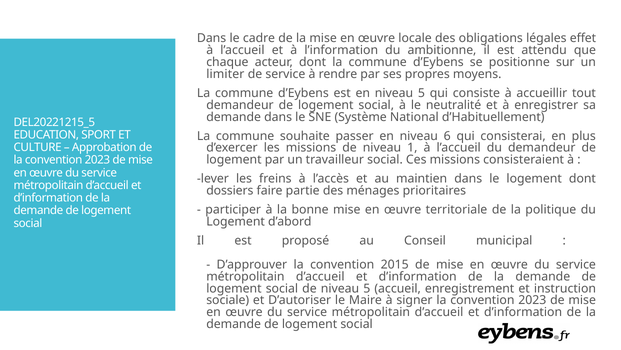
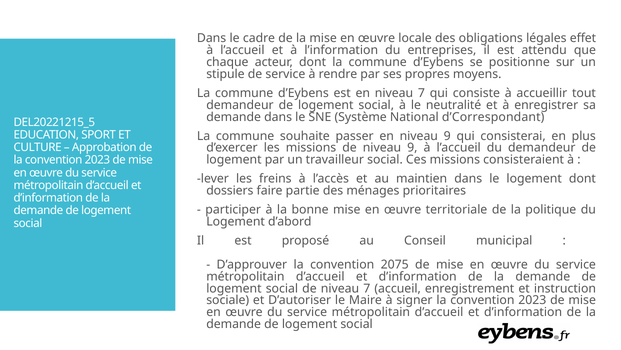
ambitionne: ambitionne -> entreprises
limiter: limiter -> stipule
en niveau 5: 5 -> 7
d’Habituellement: d’Habituellement -> d’Correspondant
en niveau 6: 6 -> 9
de niveau 1: 1 -> 9
2015: 2015 -> 2075
de niveau 5: 5 -> 7
